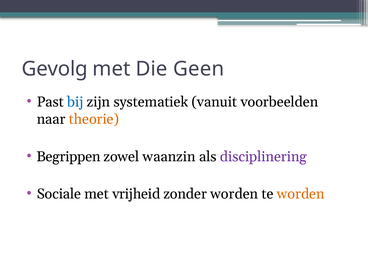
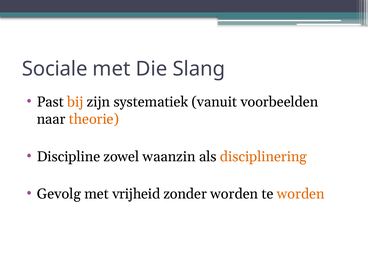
Gevolg: Gevolg -> Sociale
Geen: Geen -> Slang
bij colour: blue -> orange
Begrippen: Begrippen -> Discipline
disciplinering colour: purple -> orange
Sociale: Sociale -> Gevolg
